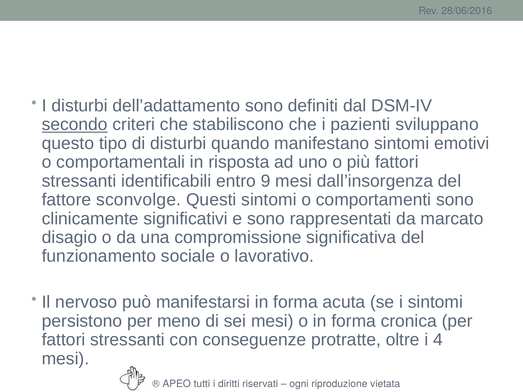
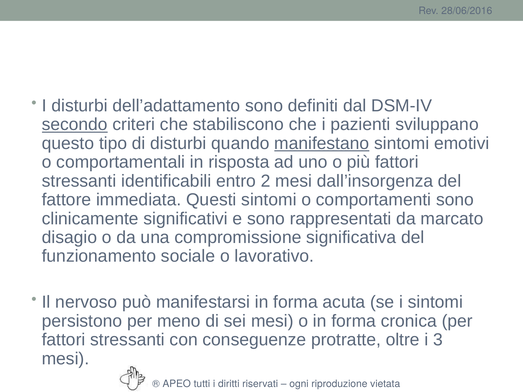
manifestano underline: none -> present
9: 9 -> 2
sconvolge: sconvolge -> immediata
4: 4 -> 3
